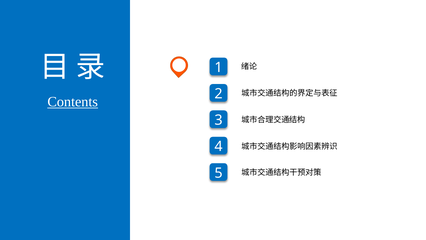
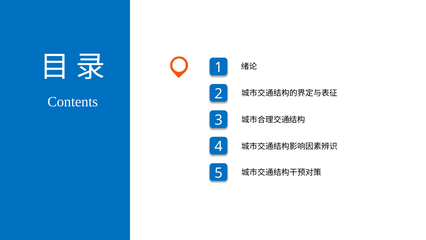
Contents underline: present -> none
